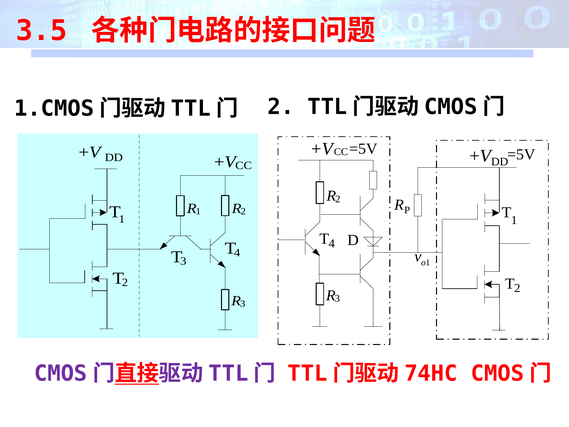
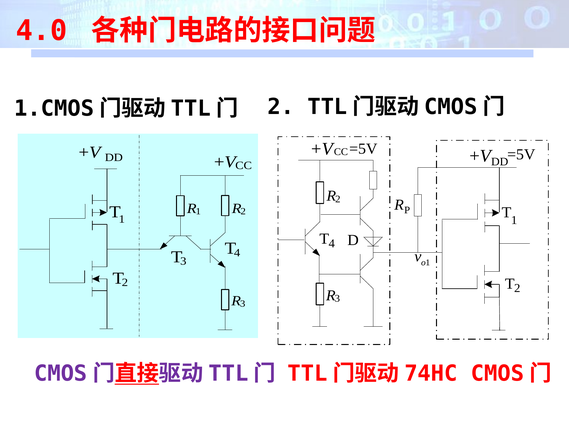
3.5: 3.5 -> 4.0
